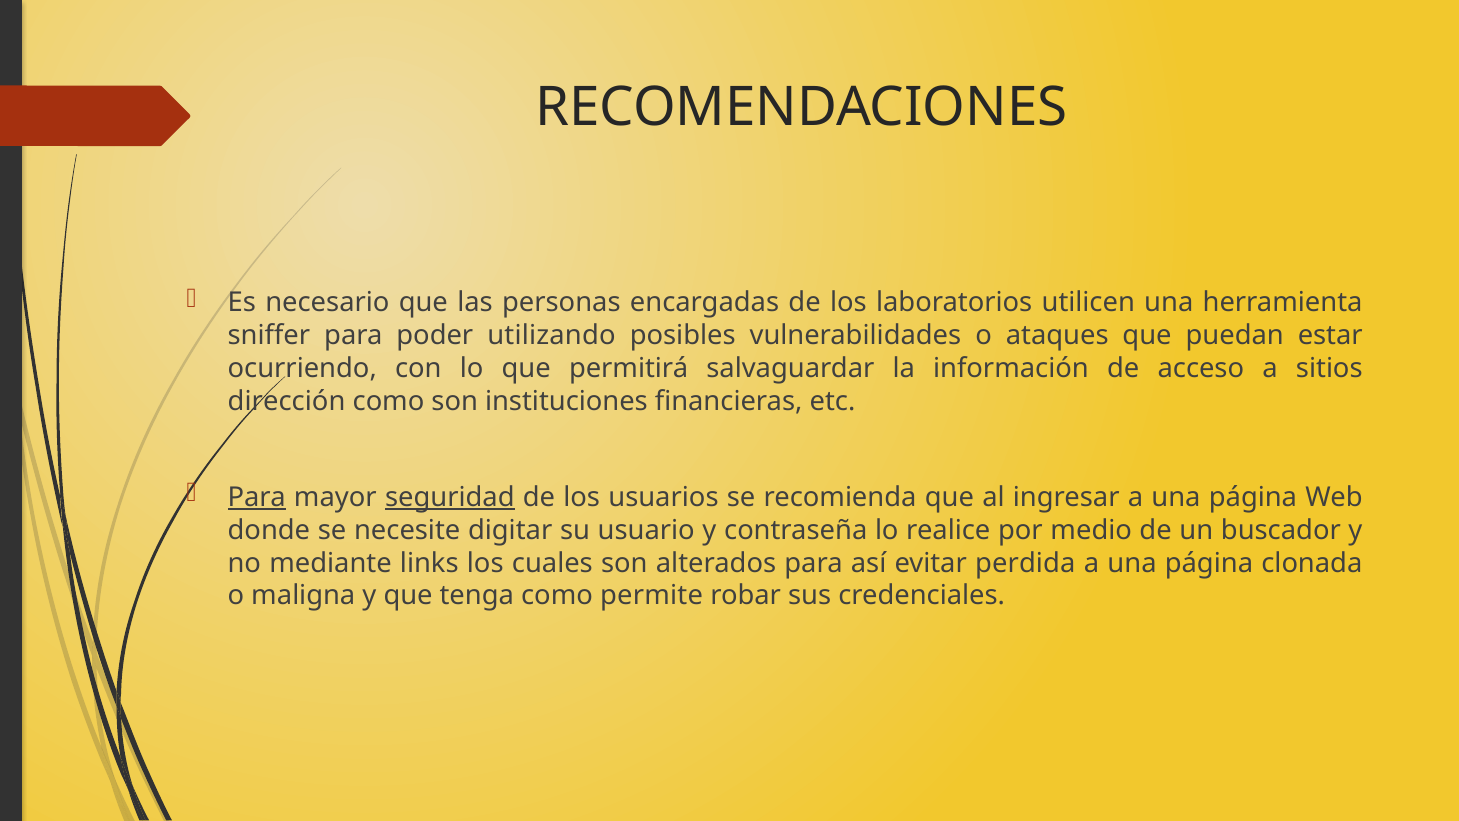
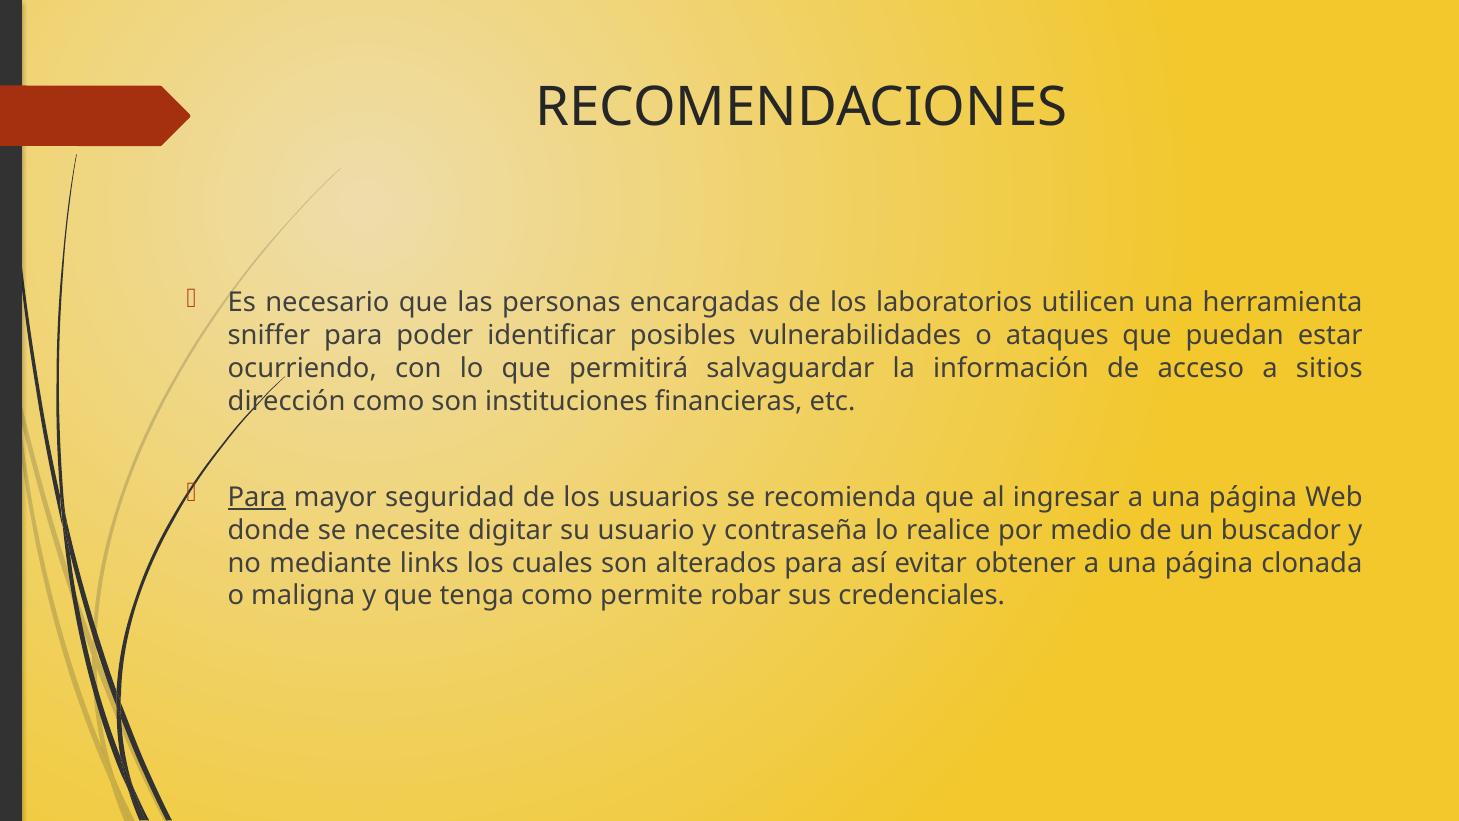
utilizando: utilizando -> identificar
seguridad underline: present -> none
perdida: perdida -> obtener
